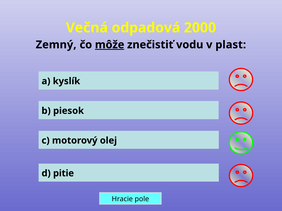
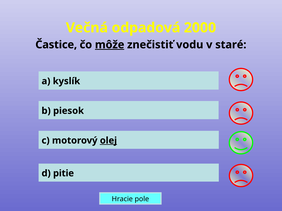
Zemný: Zemný -> Častice
plast: plast -> staré
olej underline: none -> present
